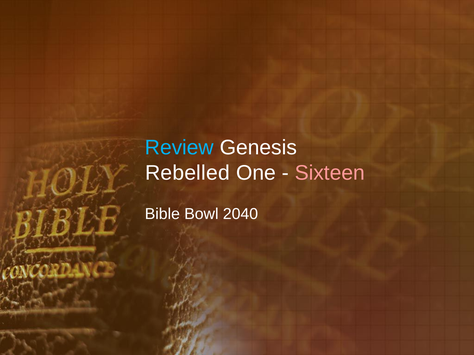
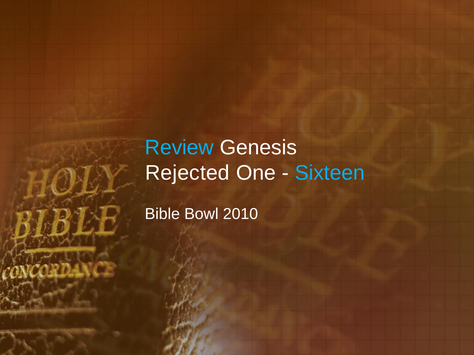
Rebelled: Rebelled -> Rejected
Sixteen colour: pink -> light blue
2040: 2040 -> 2010
